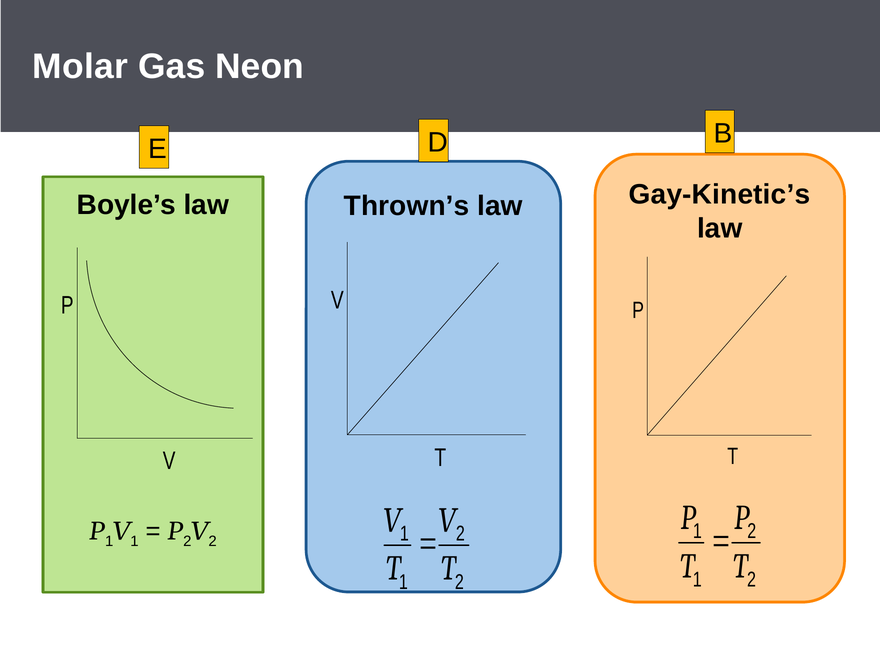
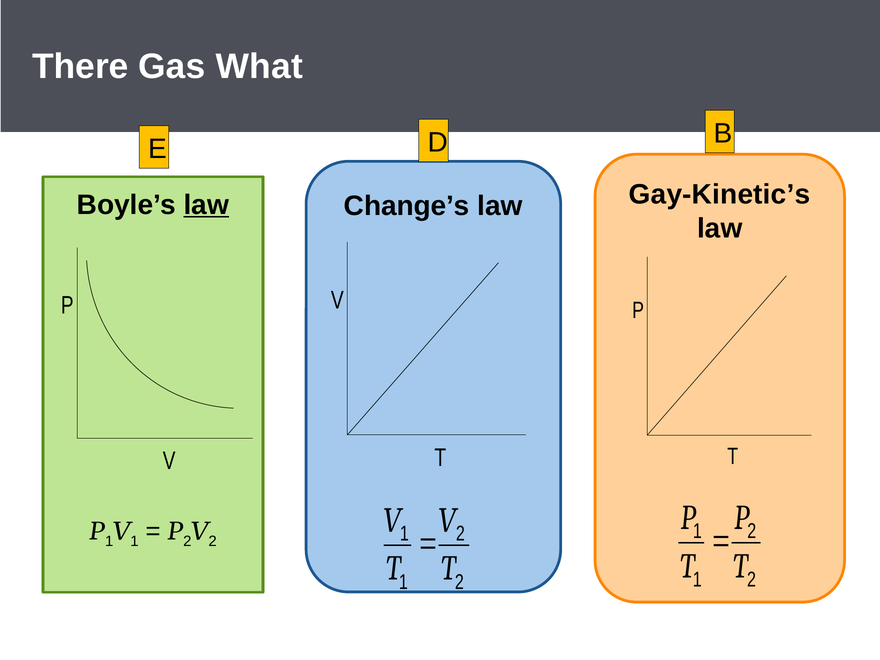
Molar: Molar -> There
Neon: Neon -> What
law at (206, 205) underline: none -> present
Thrown’s: Thrown’s -> Change’s
